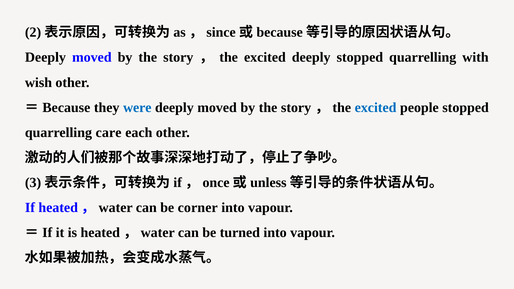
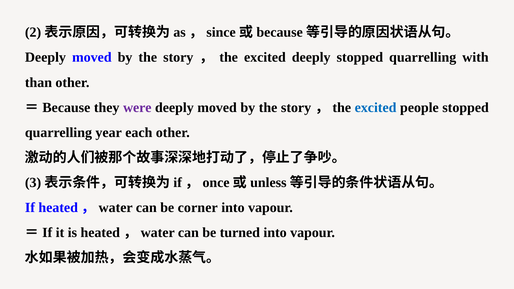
wish: wish -> than
were colour: blue -> purple
care: care -> year
